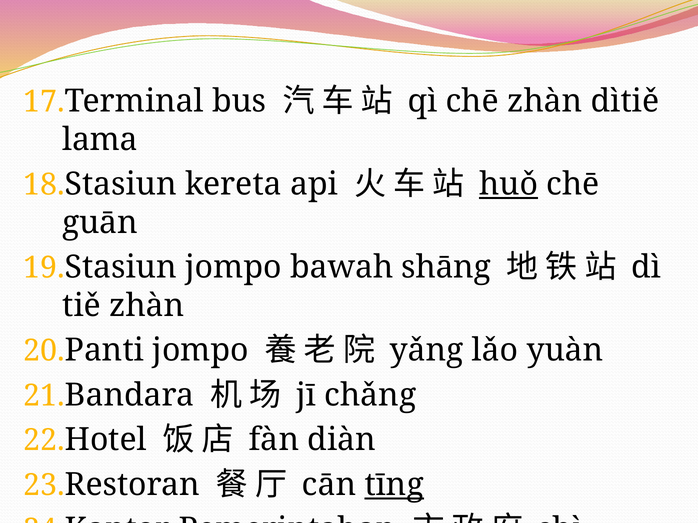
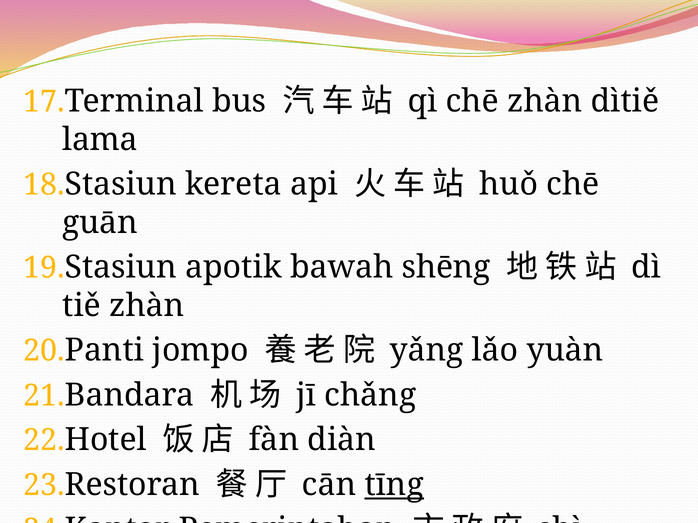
huǒ underline: present -> none
jompo at (233, 268): jompo -> apotik
shāng: shāng -> shēng
